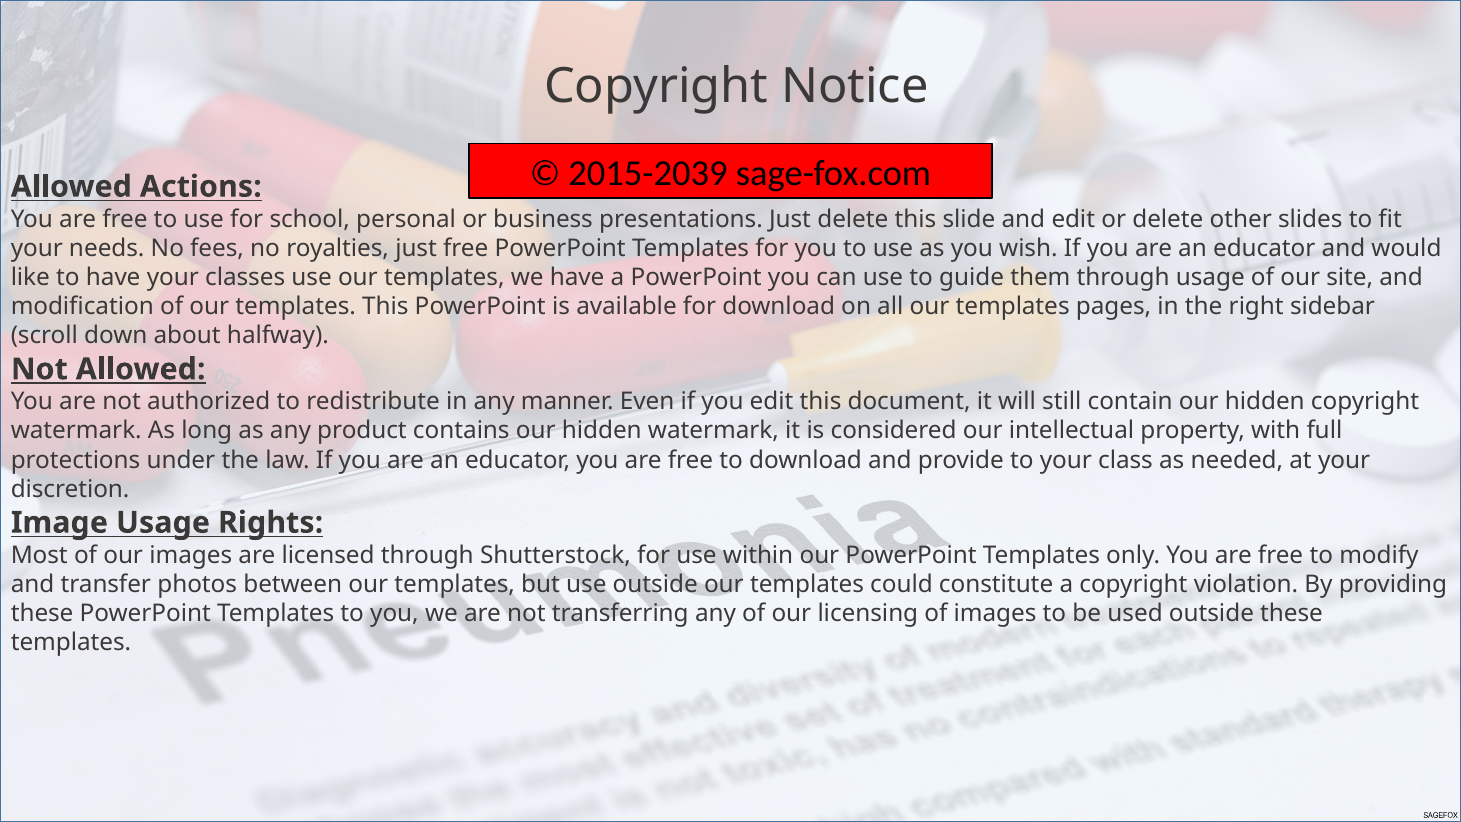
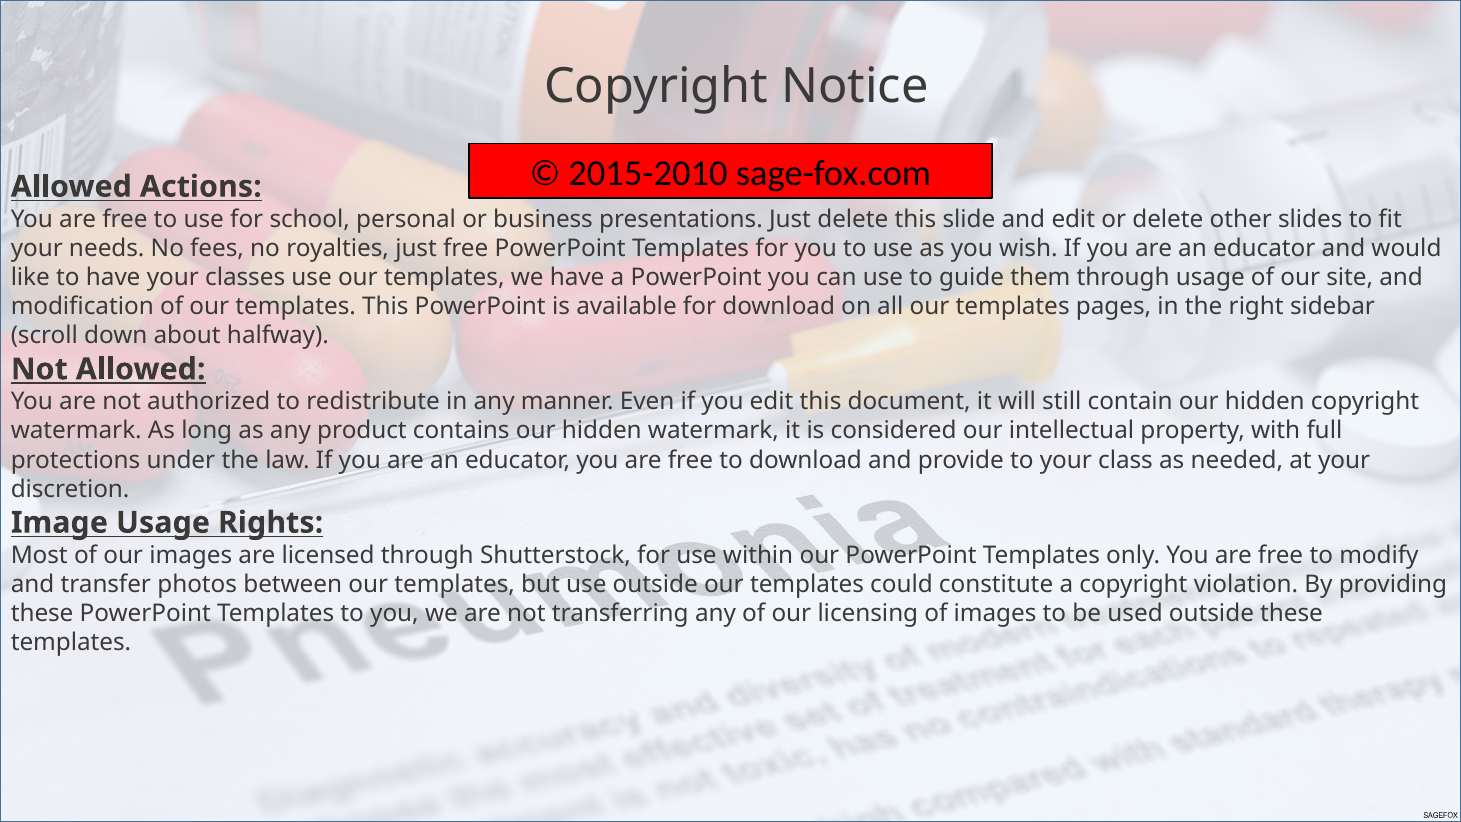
2015-2039: 2015-2039 -> 2015-2010
